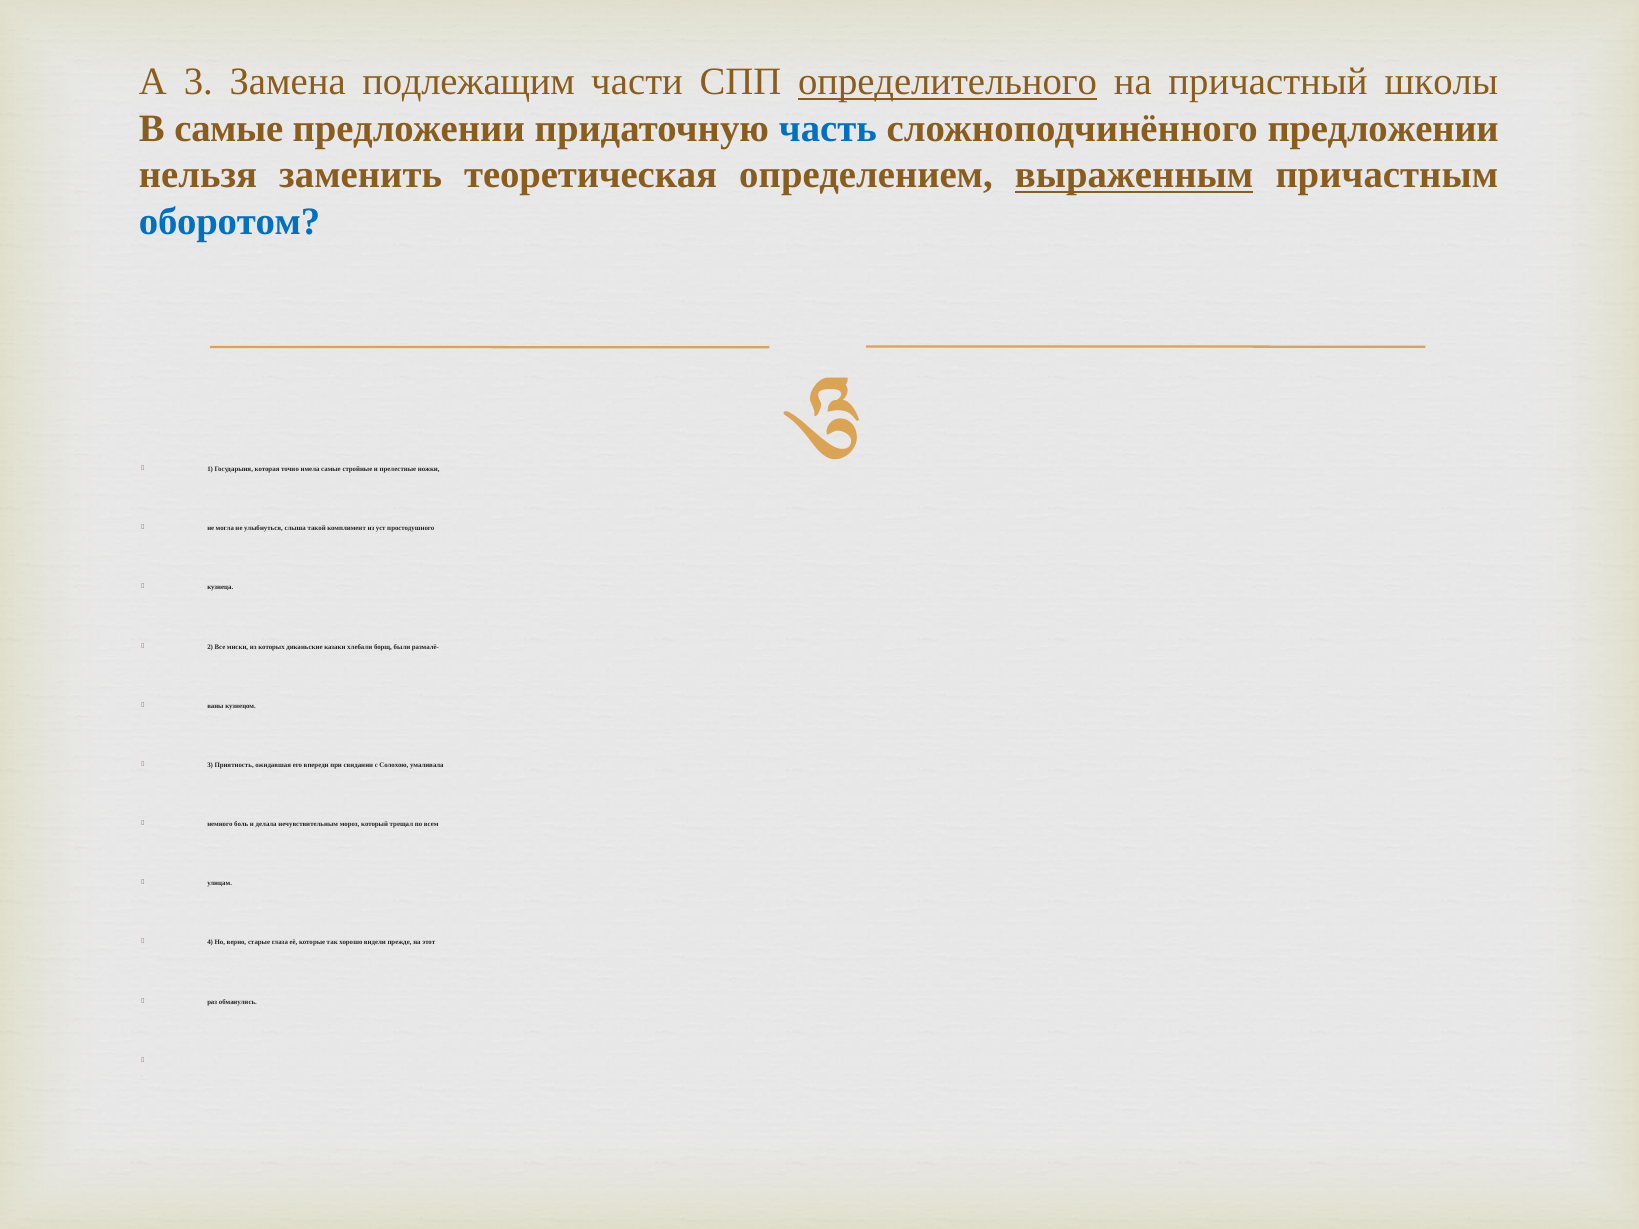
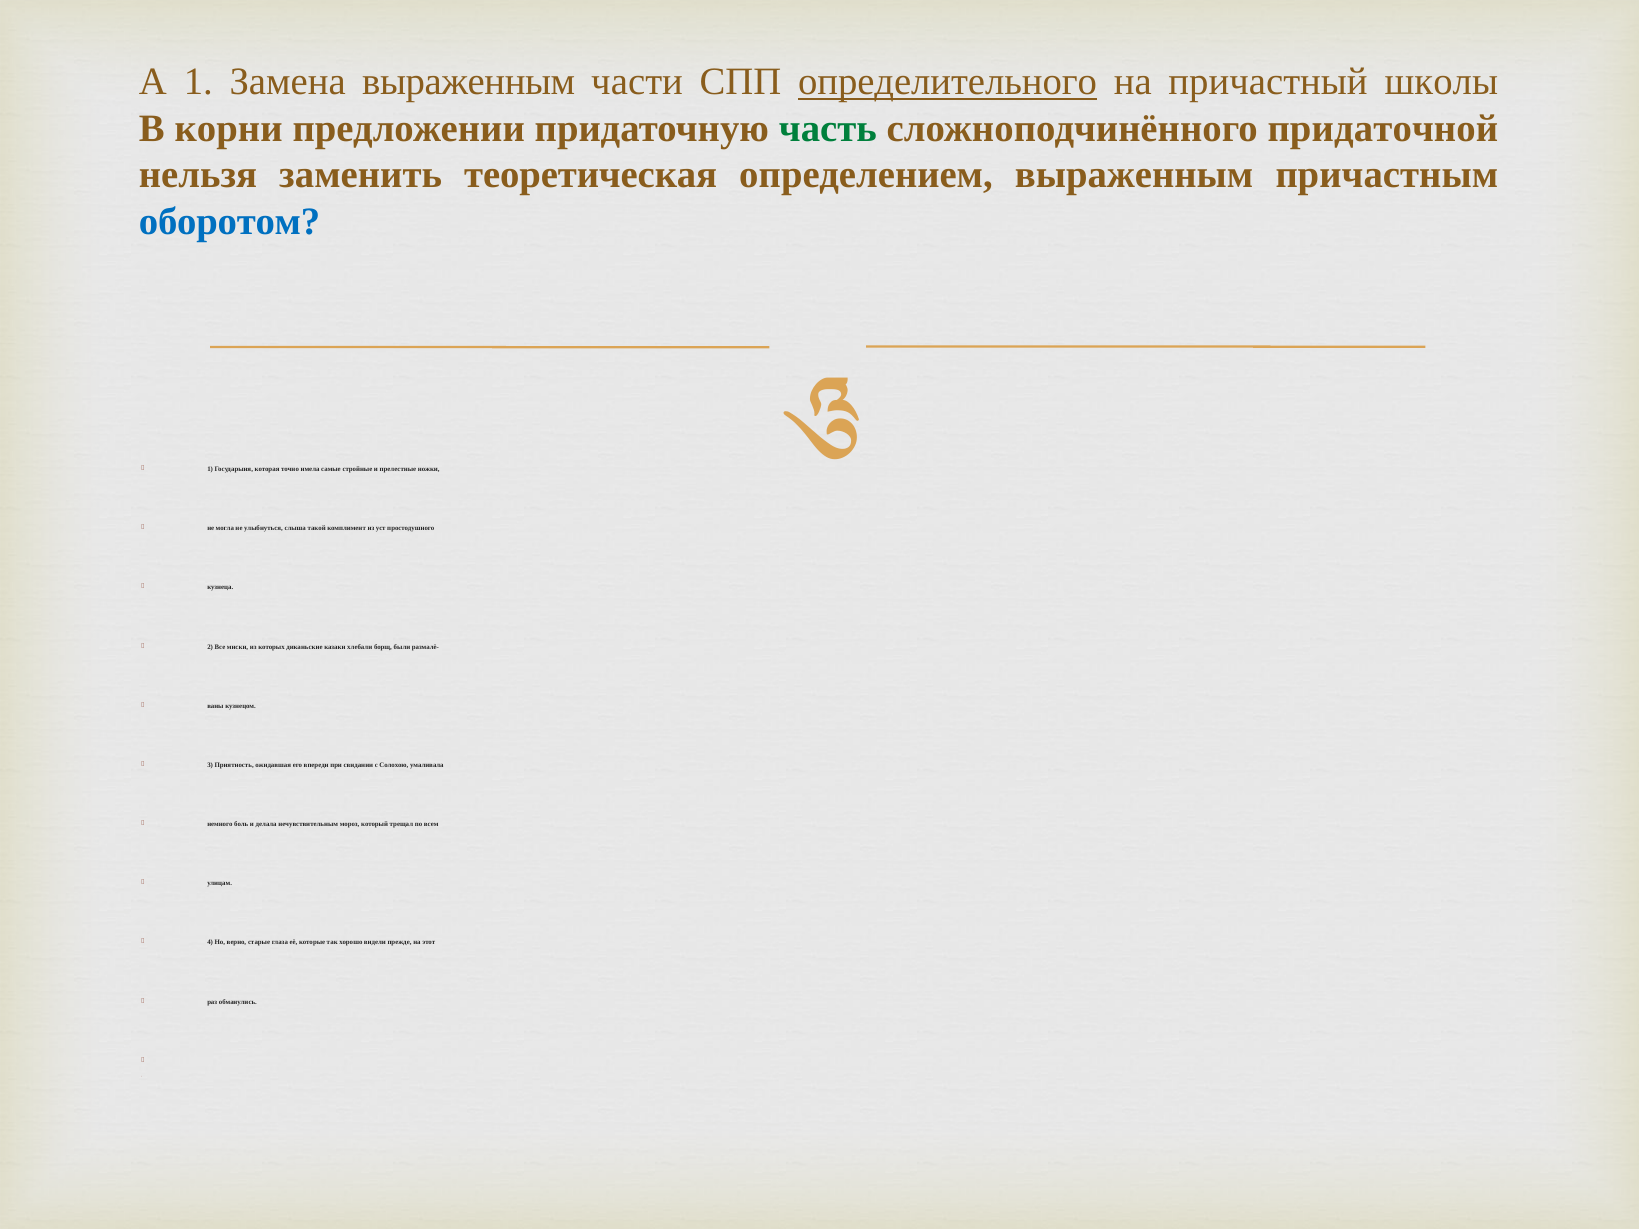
А 3: 3 -> 1
Замена подлежащим: подлежащим -> выраженным
В самые: самые -> корни
часть colour: blue -> green
сложноподчинённого предложении: предложении -> придаточной
выраженным at (1134, 175) underline: present -> none
